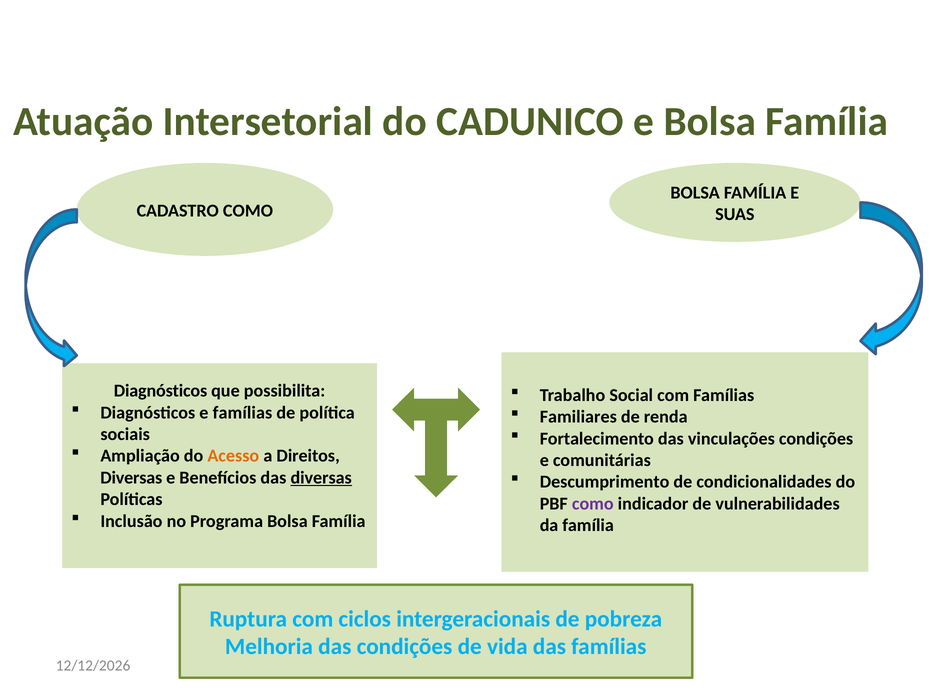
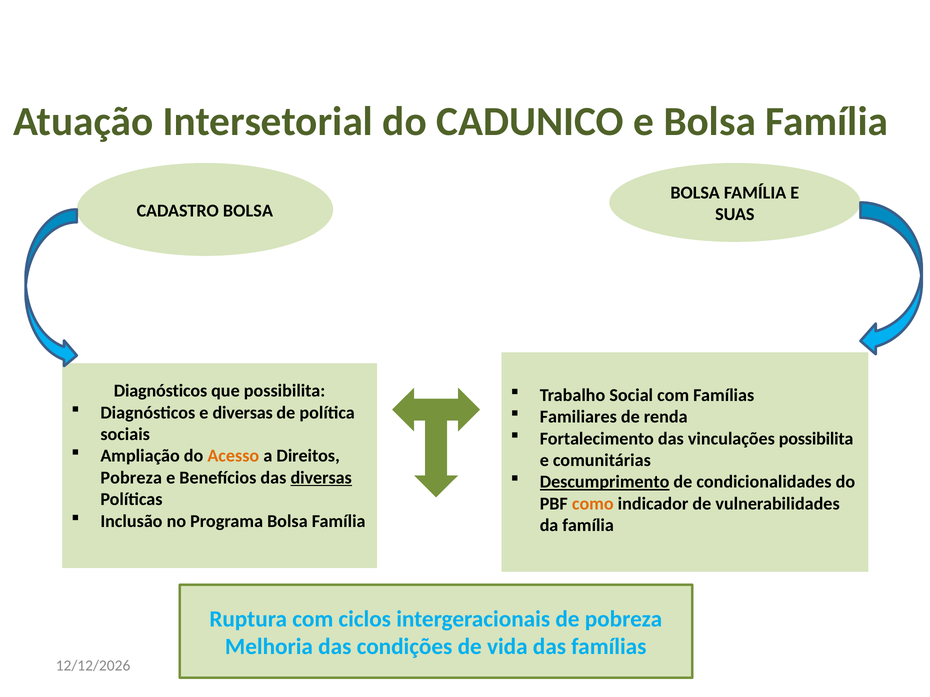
CADASTRO COMO: COMO -> BOLSA
e famílias: famílias -> diversas
vinculações condições: condições -> possibilita
Diversas at (131, 478): Diversas -> Pobreza
Descumprimento underline: none -> present
como at (593, 504) colour: purple -> orange
